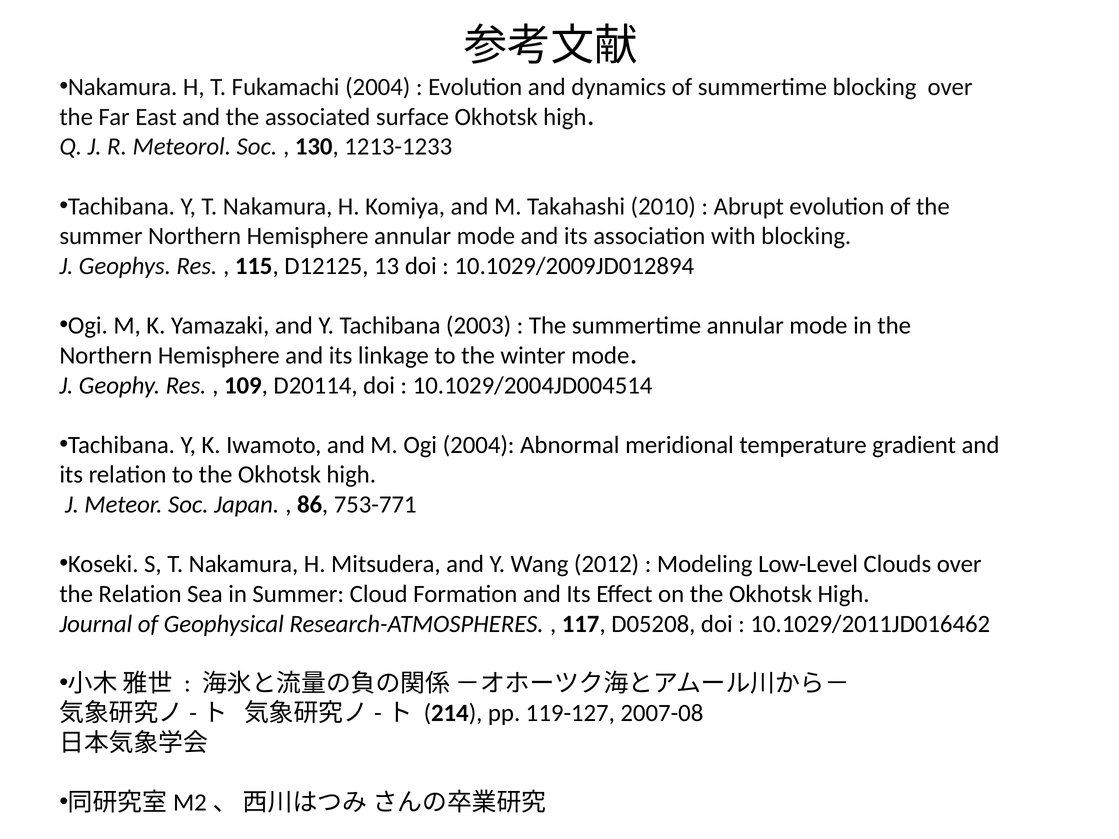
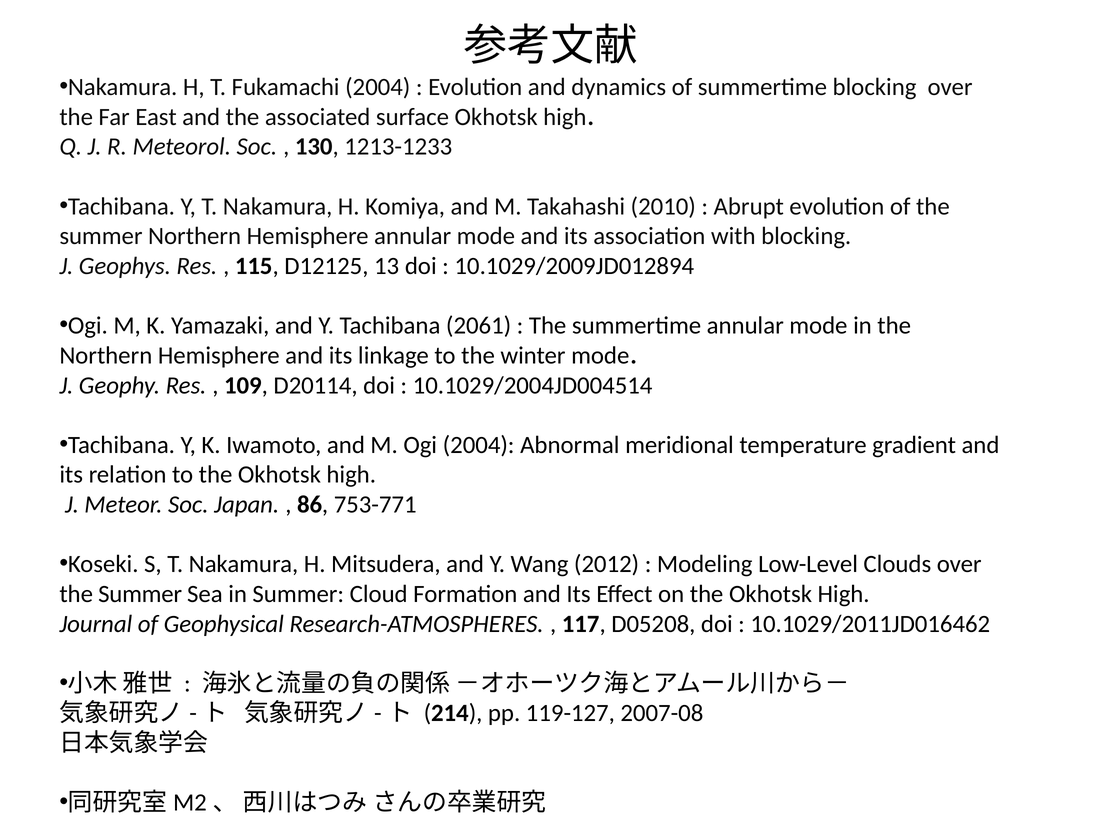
2003: 2003 -> 2061
Relation at (140, 594): Relation -> Summer
